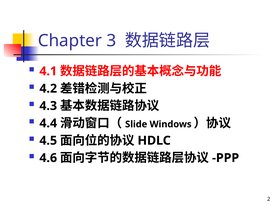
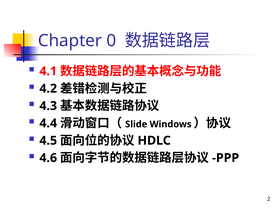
3: 3 -> 0
